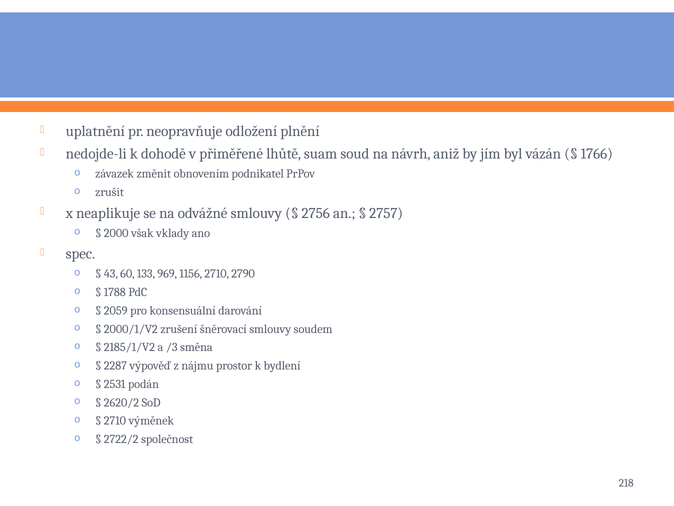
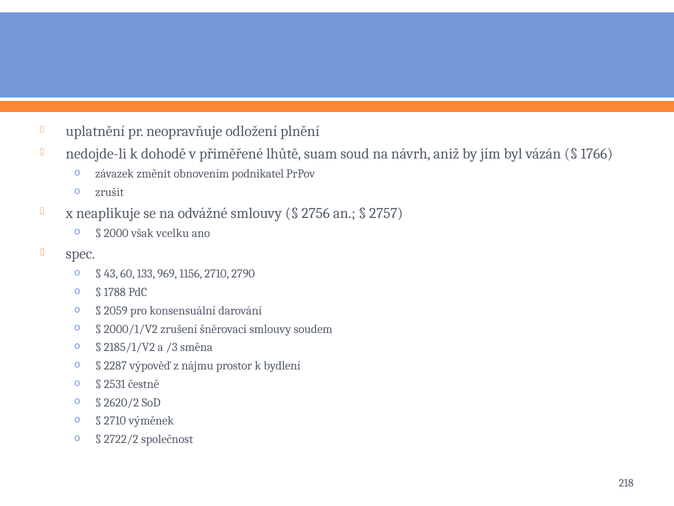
vklady: vklady -> vcelku
podán: podán -> čestně
